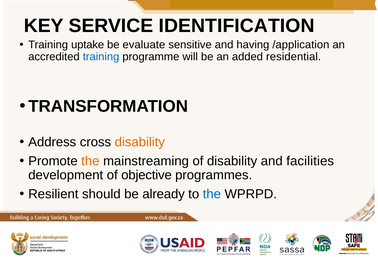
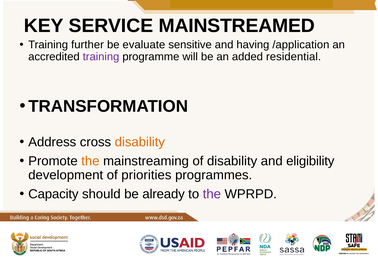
IDENTIFICATION: IDENTIFICATION -> MAINSTREAMED
uptake: uptake -> further
training at (101, 57) colour: blue -> purple
facilities: facilities -> eligibility
objective: objective -> priorities
Resilient: Resilient -> Capacity
the at (212, 195) colour: blue -> purple
